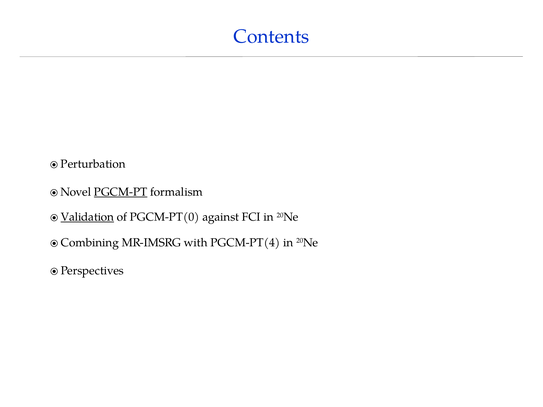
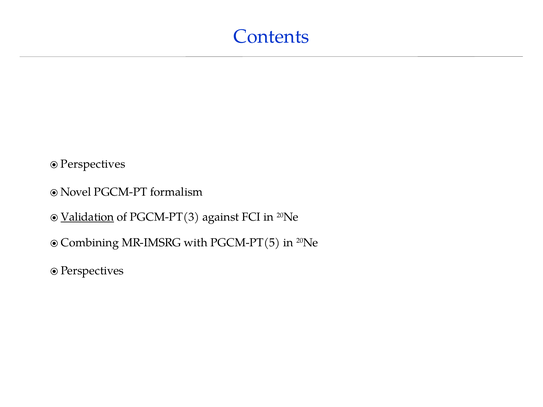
Perturbation at (93, 164): Perturbation -> Perspectives
PGCM-PT underline: present -> none
PGCM-PT(0: PGCM-PT(0 -> PGCM-PT(3
PGCM-PT(4: PGCM-PT(4 -> PGCM-PT(5
